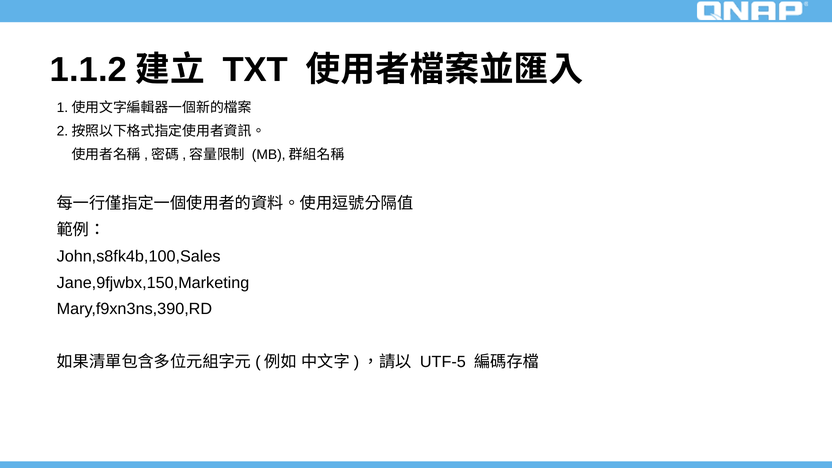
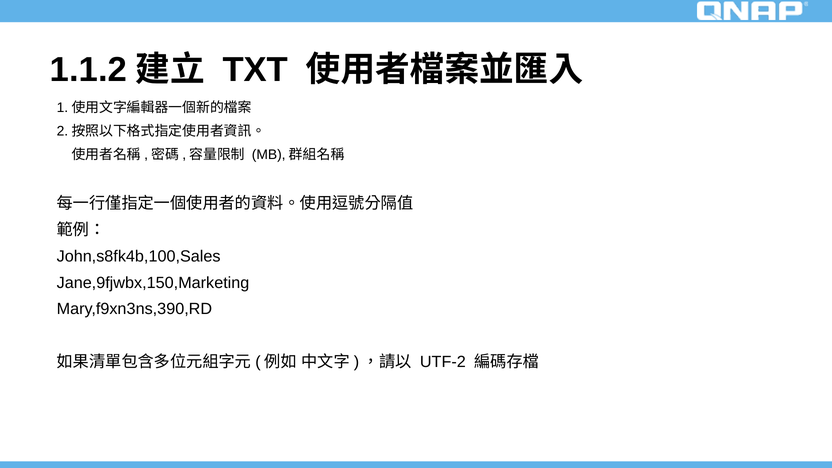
UTF-5: UTF-5 -> UTF-2
